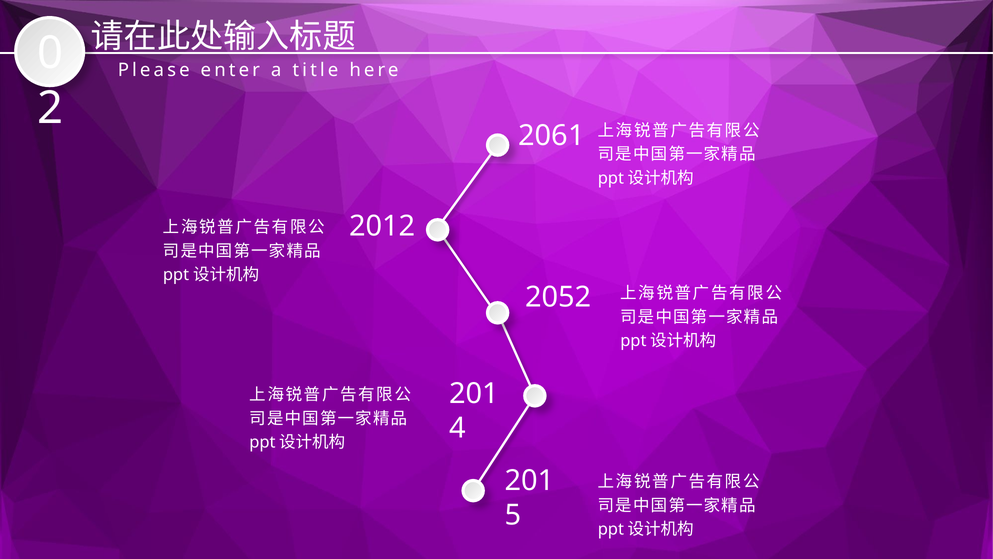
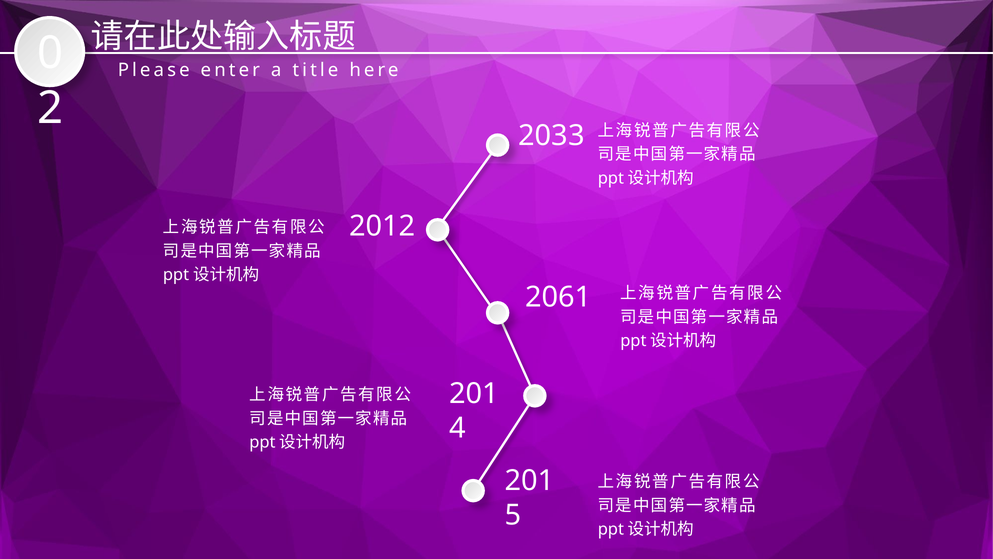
2061: 2061 -> 2033
2052: 2052 -> 2061
